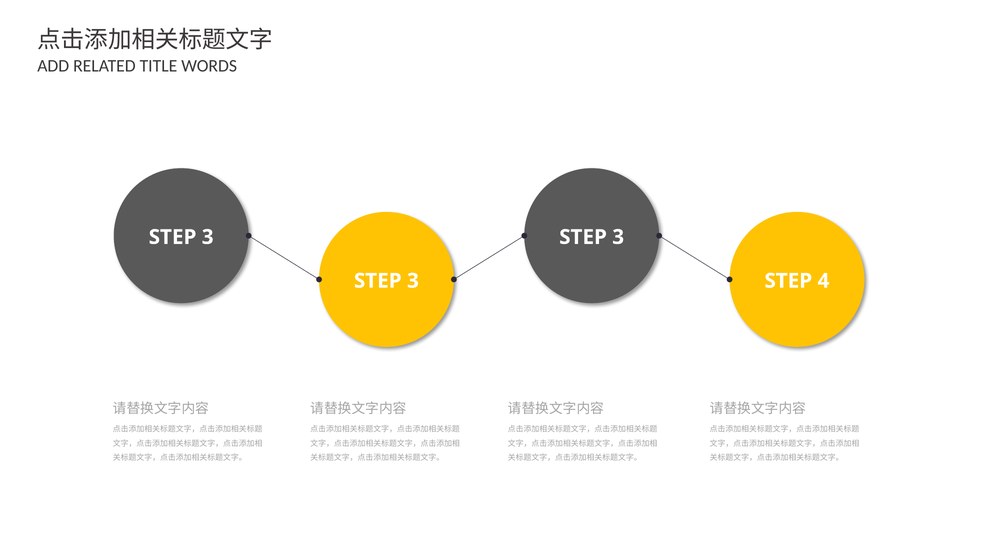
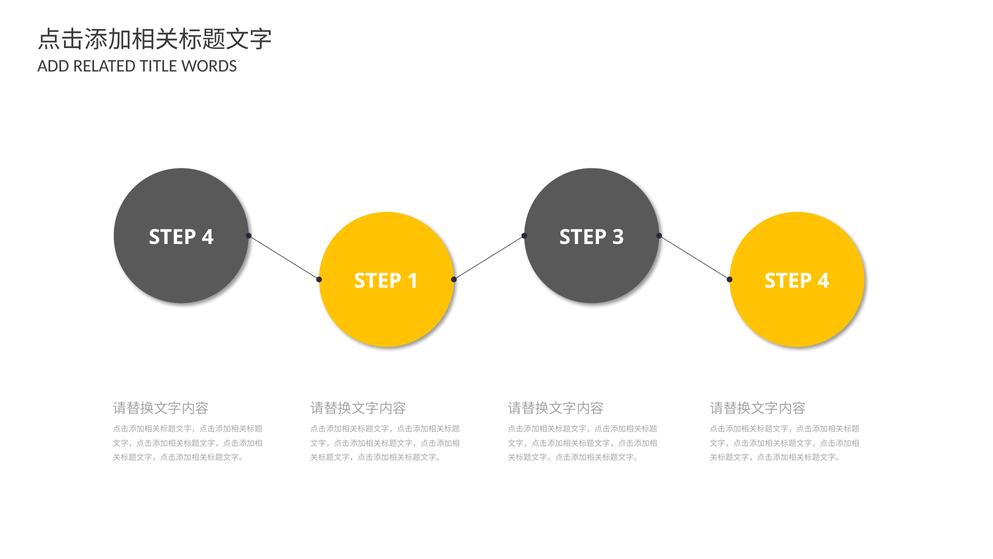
3 at (208, 237): 3 -> 4
3 at (413, 281): 3 -> 1
